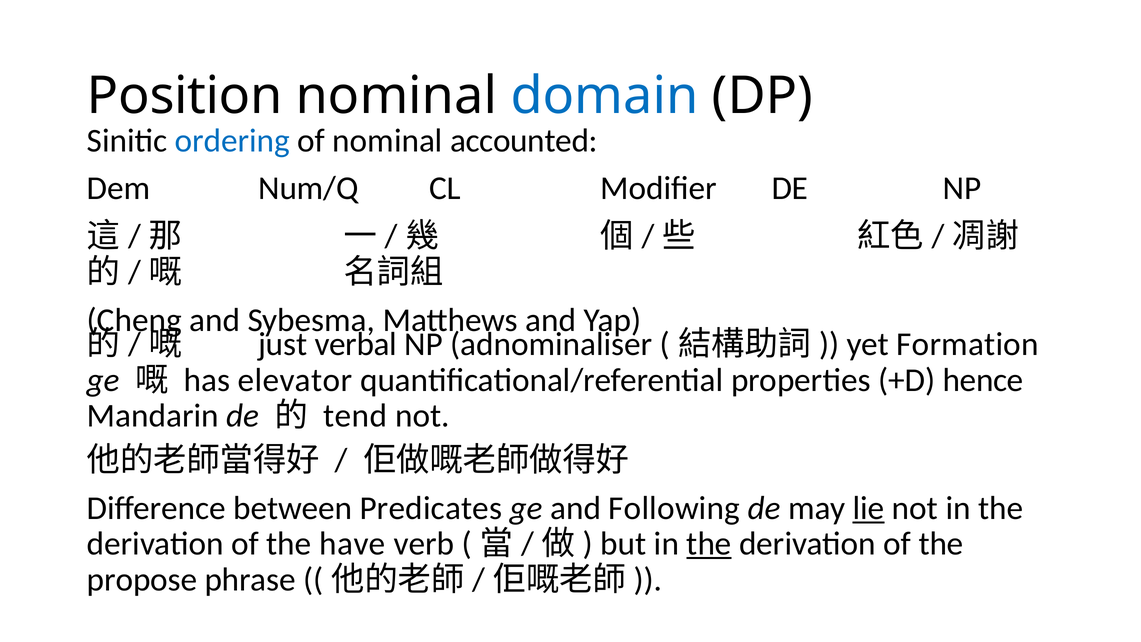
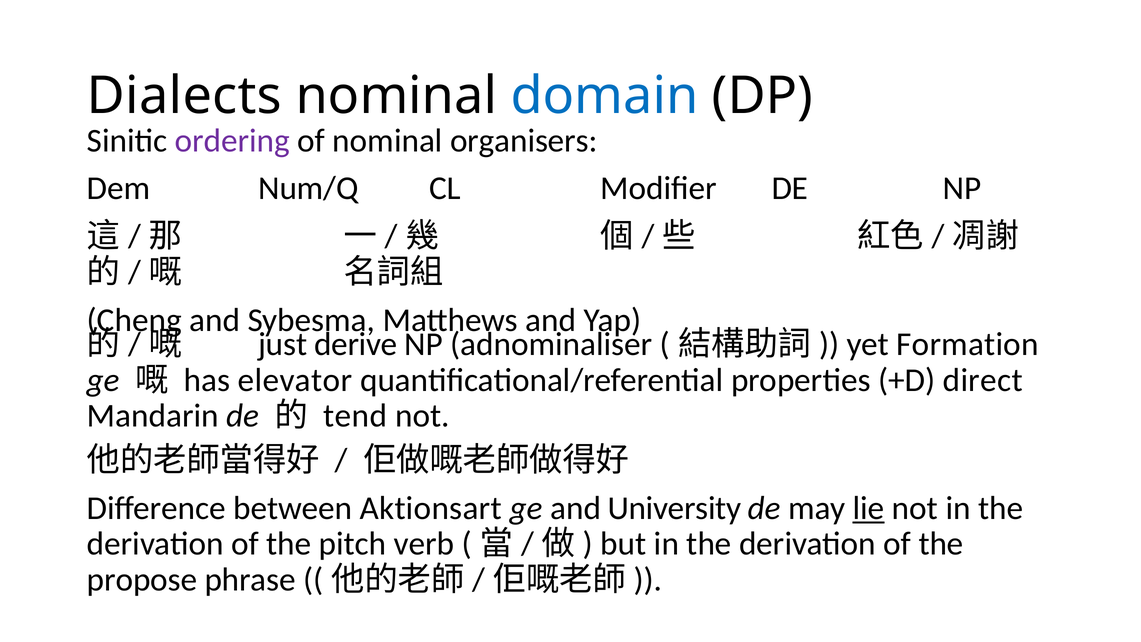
Position: Position -> Dialects
ordering colour: blue -> purple
accounted: accounted -> organisers
verbal: verbal -> derive
hence: hence -> direct
Predicates: Predicates -> Aktionsart
Following: Following -> University
have: have -> pitch
the at (709, 544) underline: present -> none
